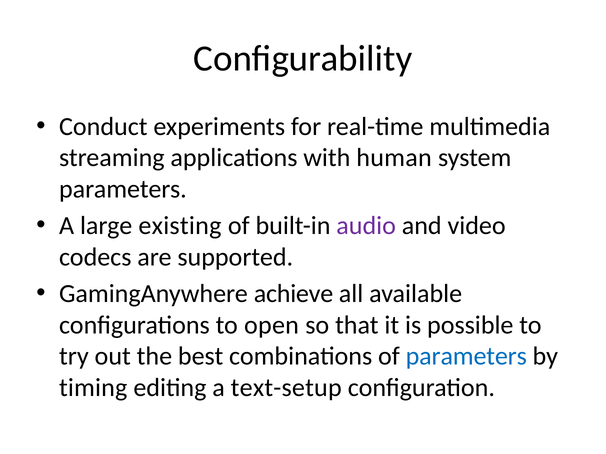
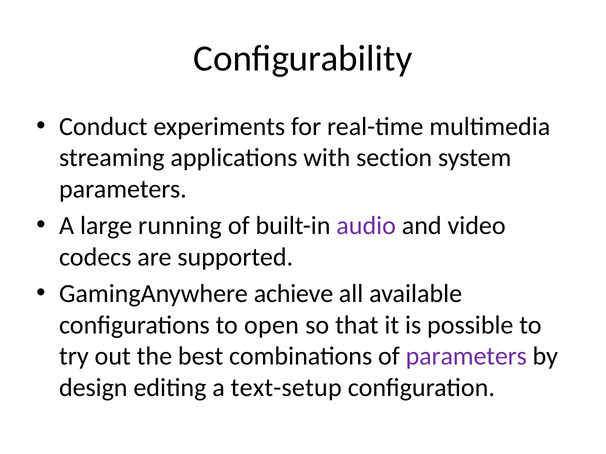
human: human -> section
existing: existing -> running
parameters at (466, 357) colour: blue -> purple
timing: timing -> design
